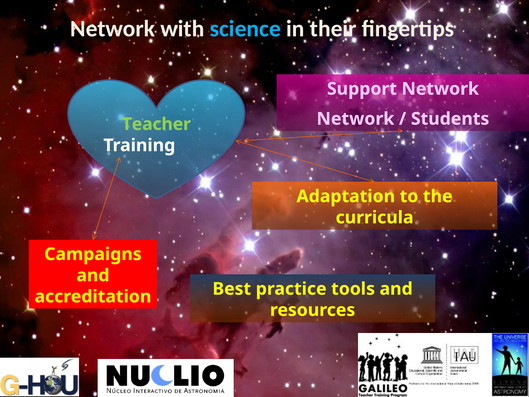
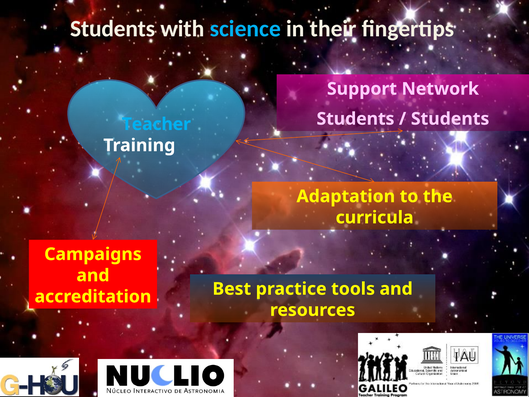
Network at (113, 29): Network -> Students
Network at (355, 119): Network -> Students
Teacher colour: light green -> light blue
